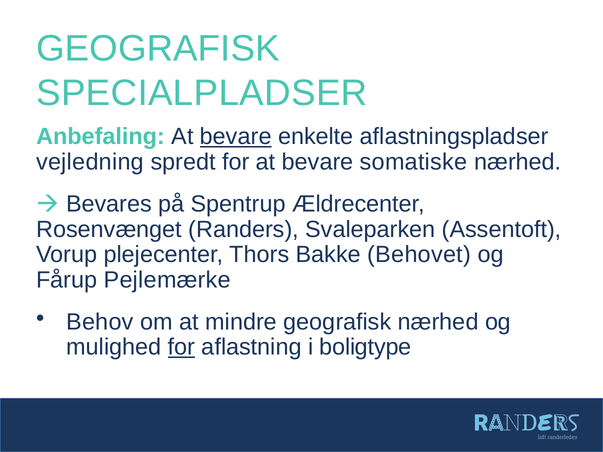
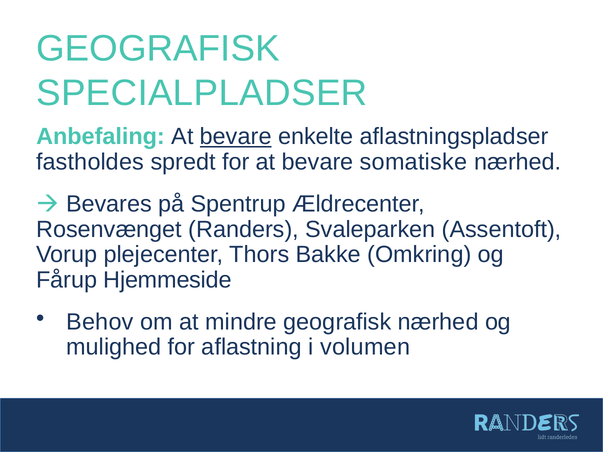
vejledning: vejledning -> fastholdes
Behovet: Behovet -> Omkring
Pejlemærke: Pejlemærke -> Hjemmeside
for at (181, 347) underline: present -> none
boligtype: boligtype -> volumen
